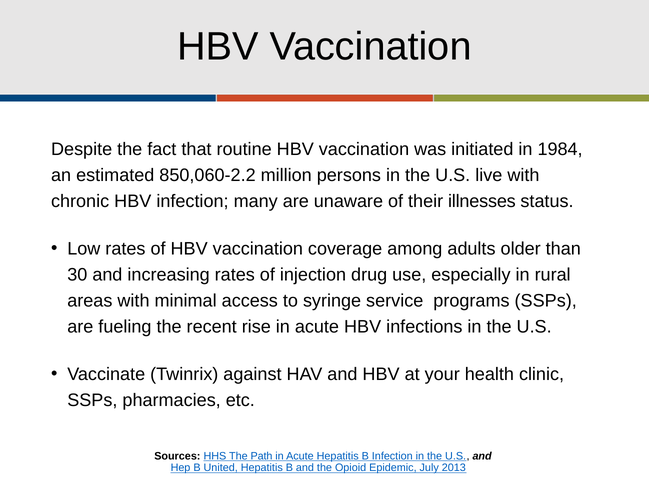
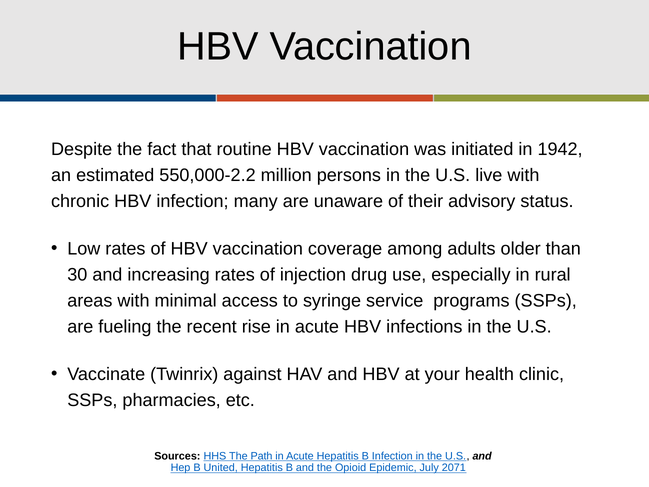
1984: 1984 -> 1942
850,060-2.2: 850,060-2.2 -> 550,000-2.2
illnesses: illnesses -> advisory
2013: 2013 -> 2071
